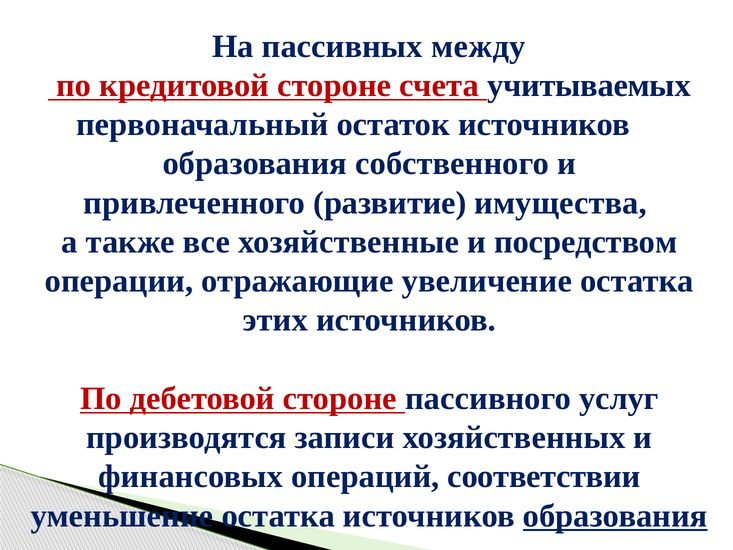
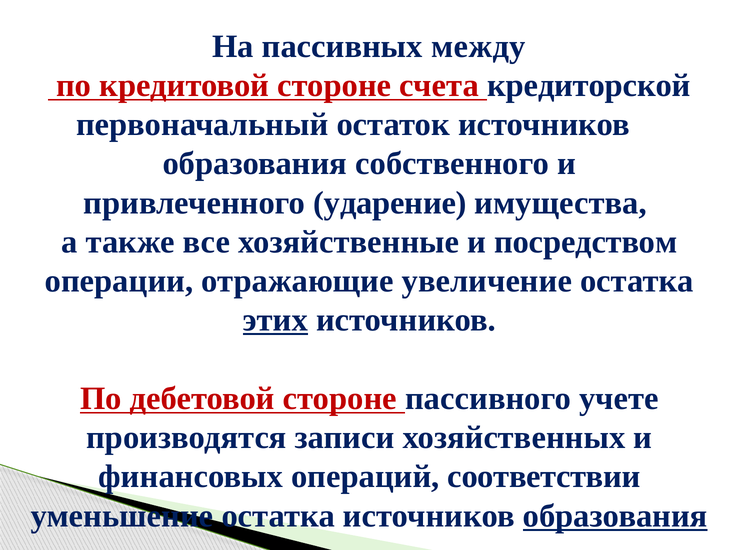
учитываемых: учитываемых -> кредиторской
развитие: развитие -> ударение
этих underline: none -> present
услуг: услуг -> учете
